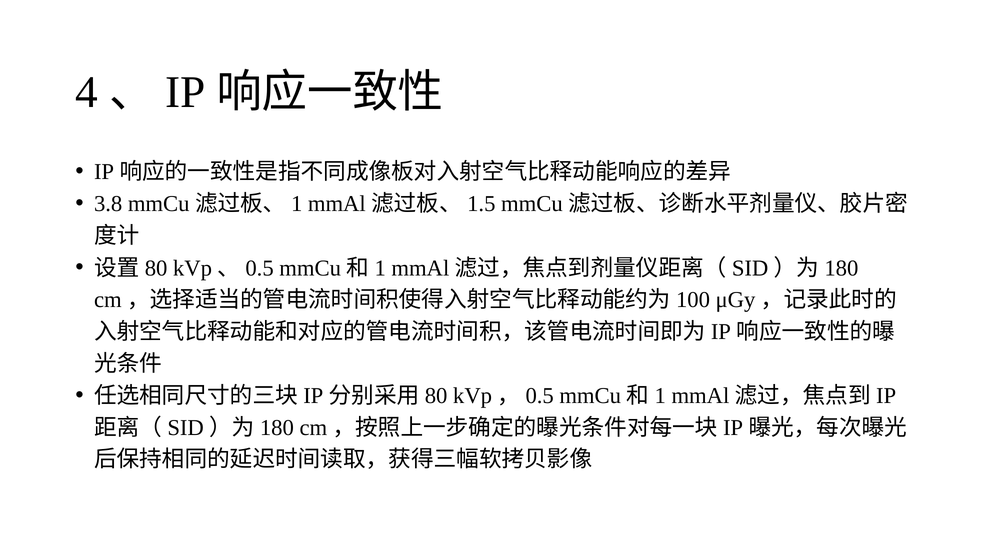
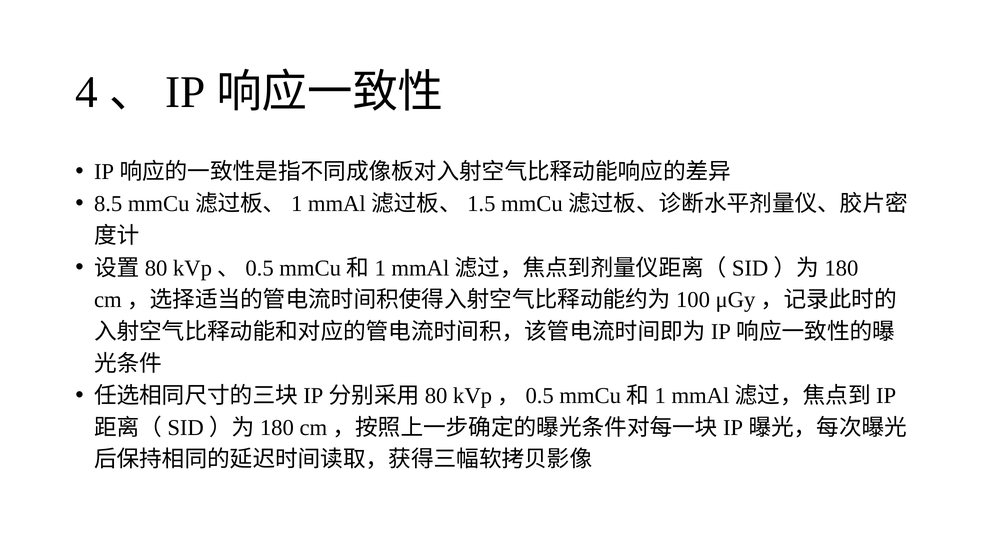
3.8: 3.8 -> 8.5
